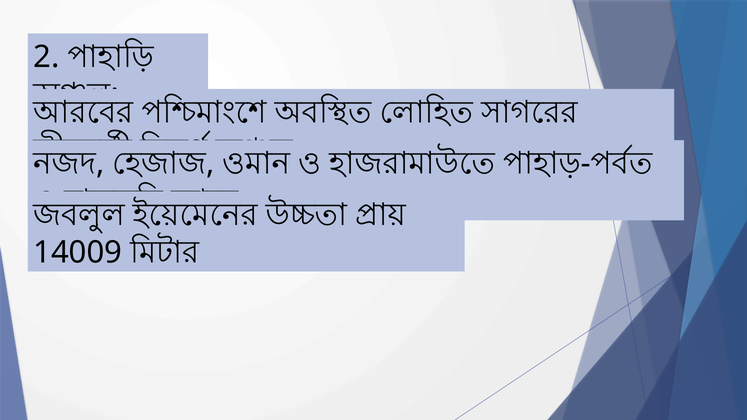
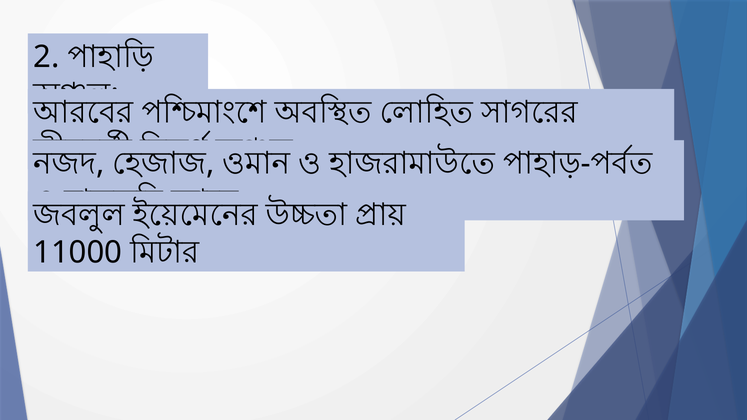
14009: 14009 -> 11000
